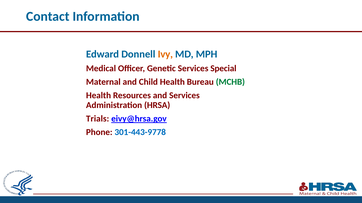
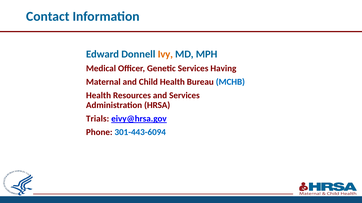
Special: Special -> Having
MCHB colour: green -> blue
301-443-9778: 301-443-9778 -> 301-443-6094
